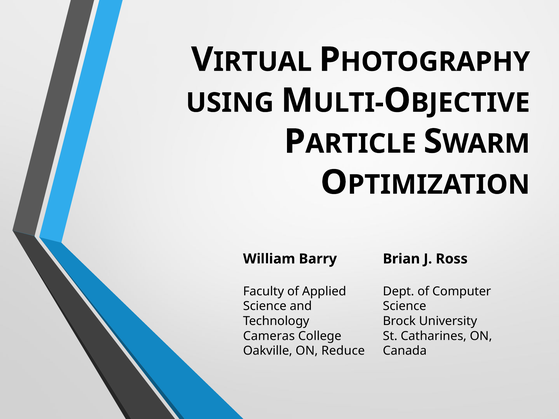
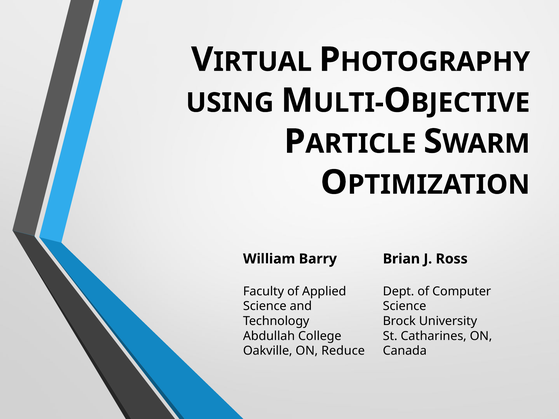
Cameras: Cameras -> Abdullah
